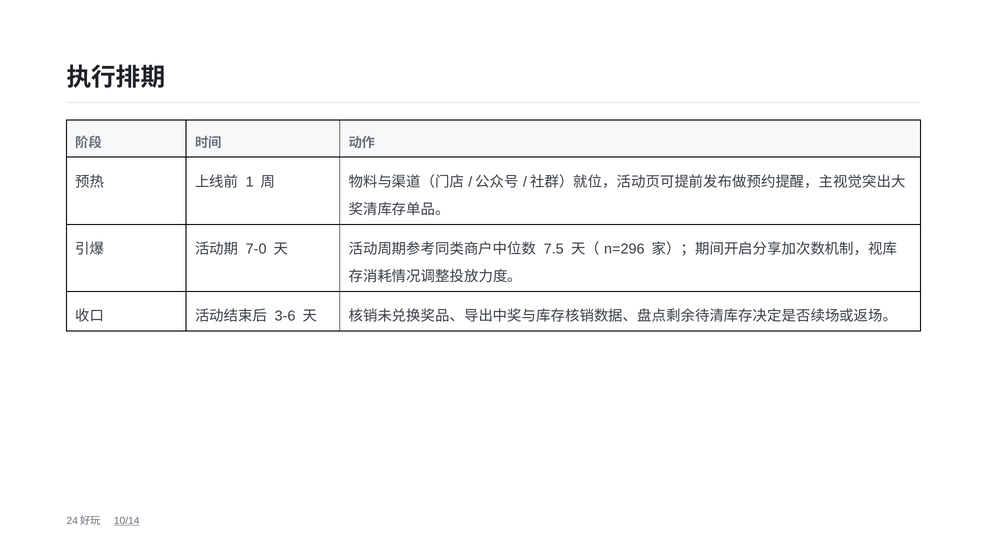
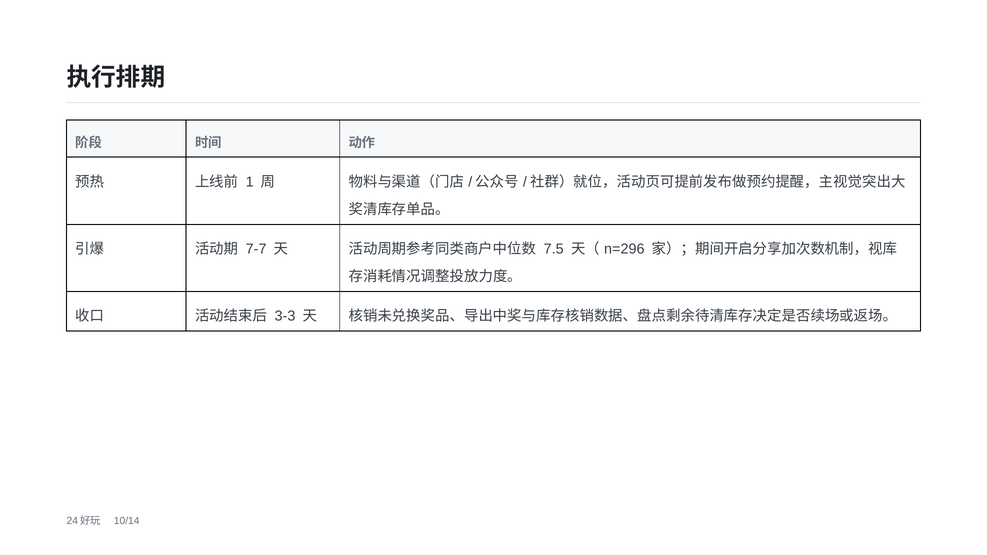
7-0: 7-0 -> 7-7
3-6: 3-6 -> 3-3
10/14 underline: present -> none
